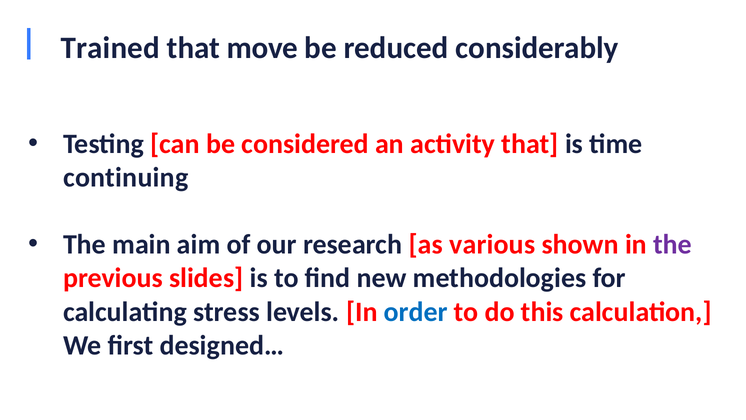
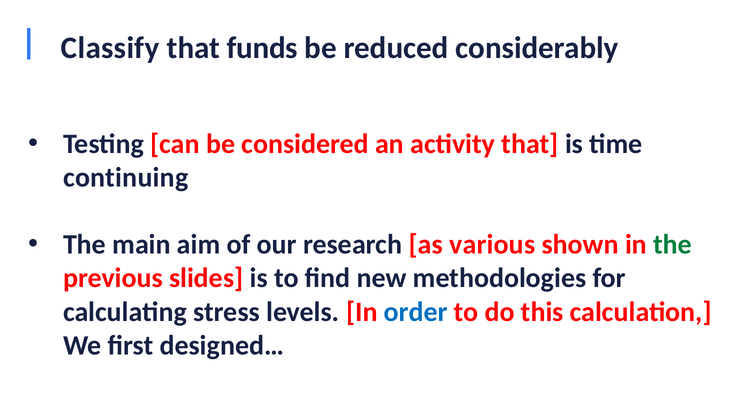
Trained: Trained -> Classify
move: move -> funds
the at (673, 244) colour: purple -> green
